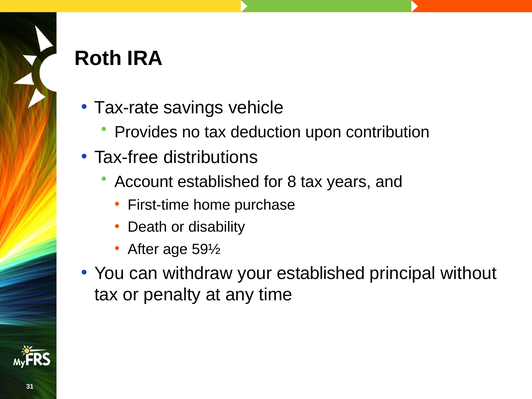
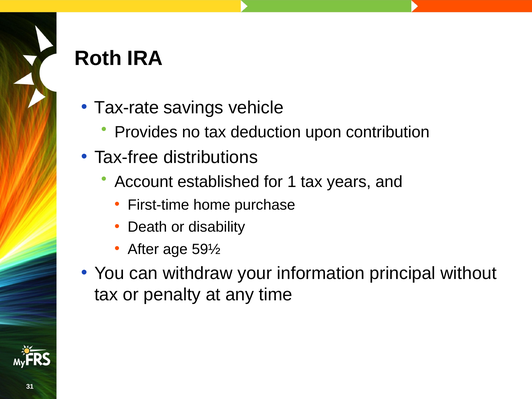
8: 8 -> 1
your established: established -> information
